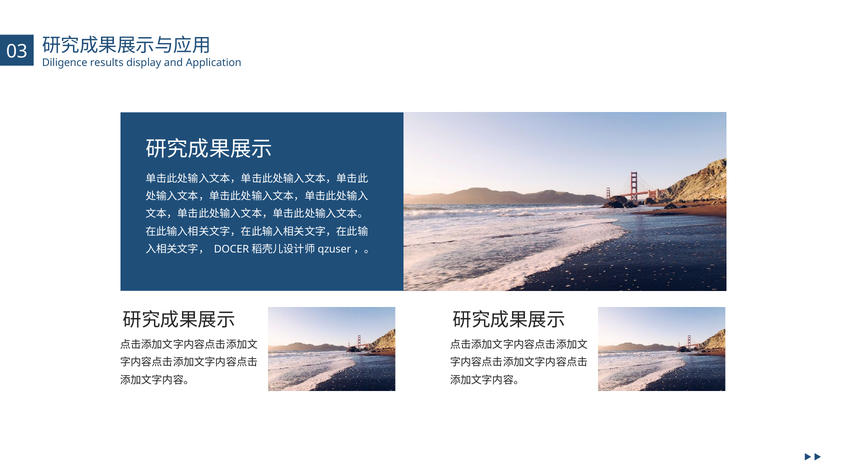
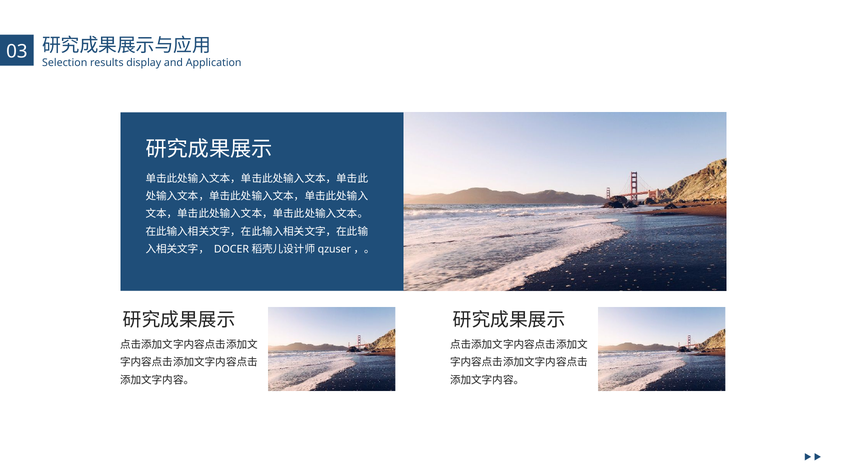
Diligence: Diligence -> Selection
